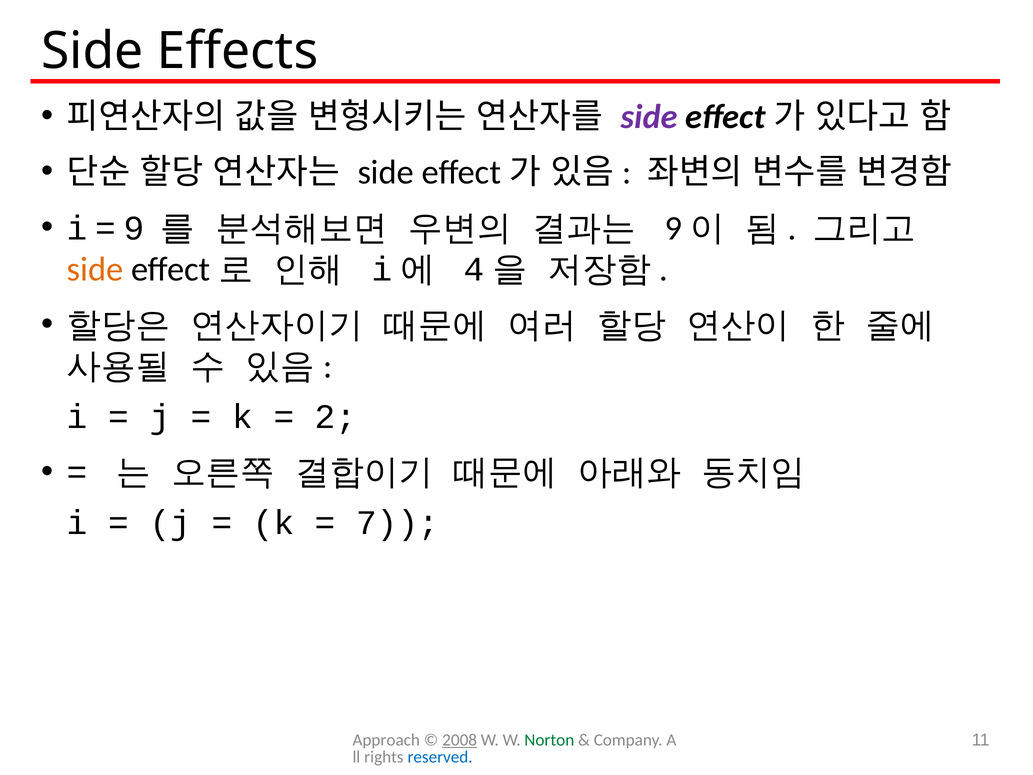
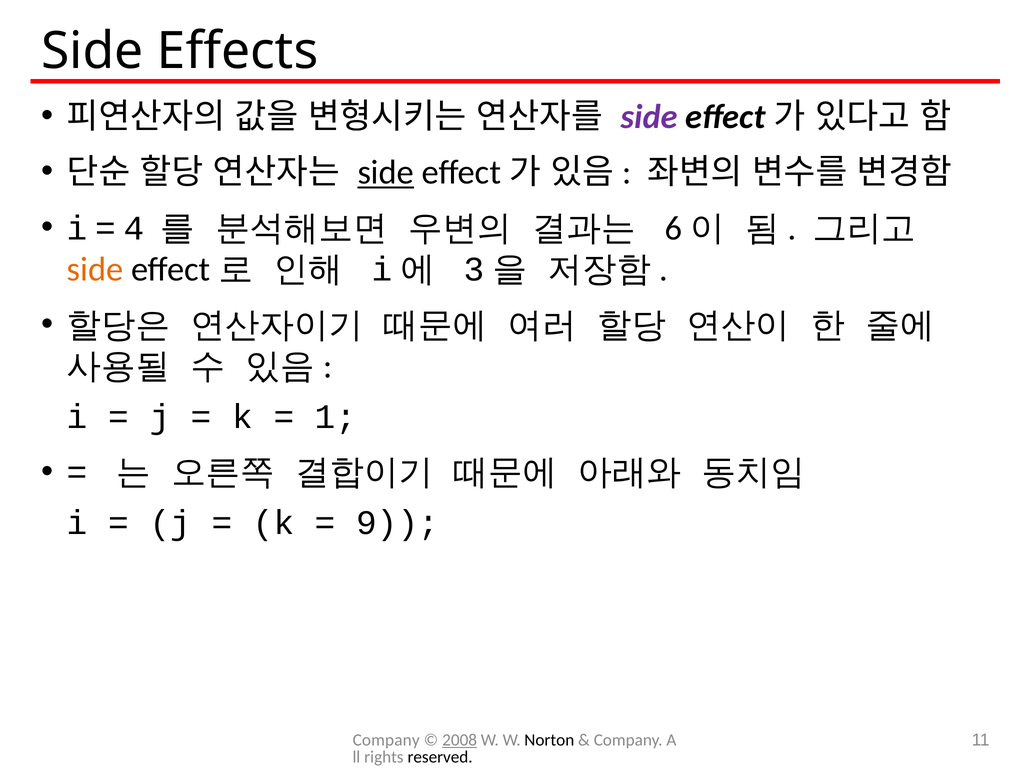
side at (386, 172) underline: none -> present
9 at (134, 228): 9 -> 4
9 at (673, 228): 9 -> 6
4: 4 -> 3
2: 2 -> 1
7: 7 -> 9
Approach at (386, 740): Approach -> Company
Norton colour: green -> black
reserved colour: blue -> black
